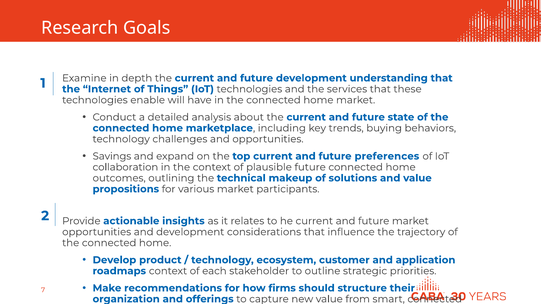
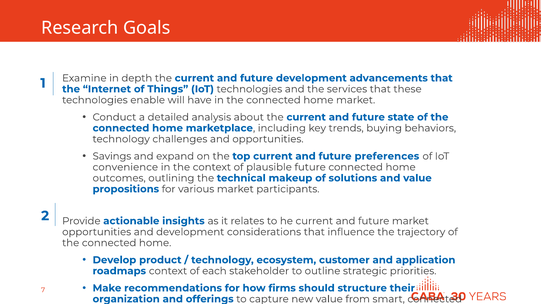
understanding: understanding -> advancements
collaboration: collaboration -> convenience
